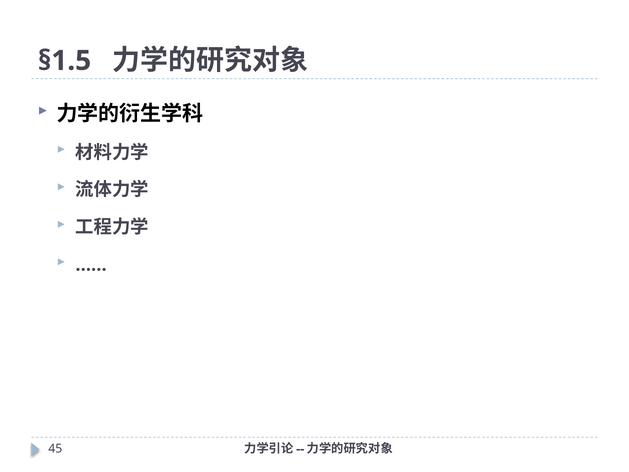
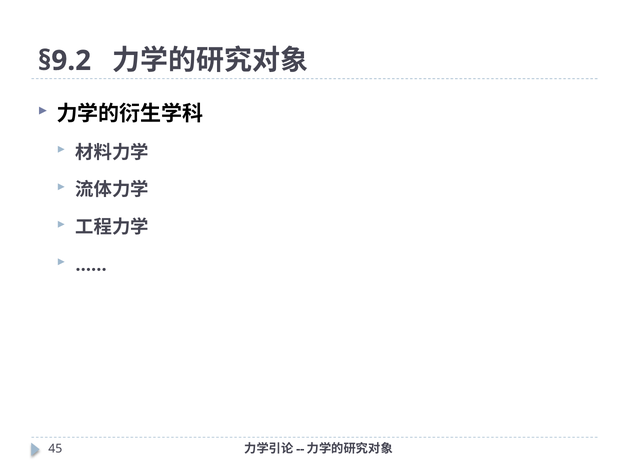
§1.5: §1.5 -> §9.2
